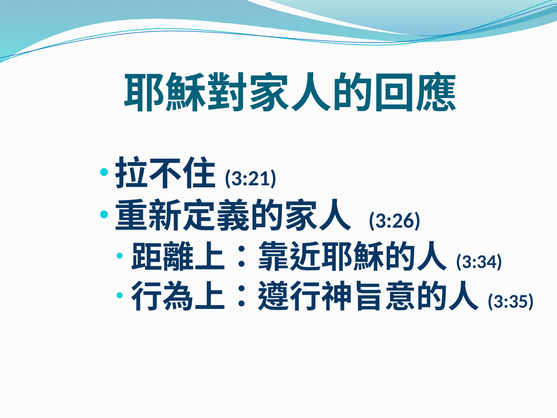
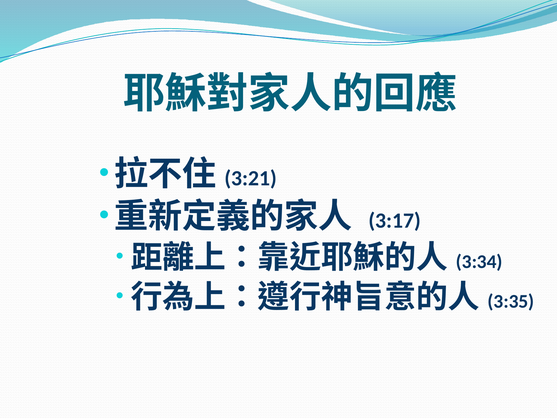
3:26: 3:26 -> 3:17
